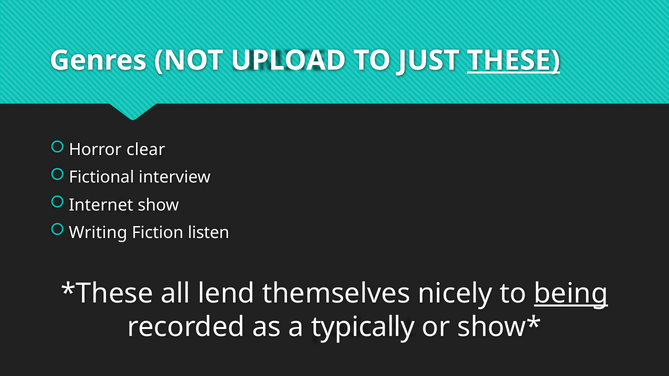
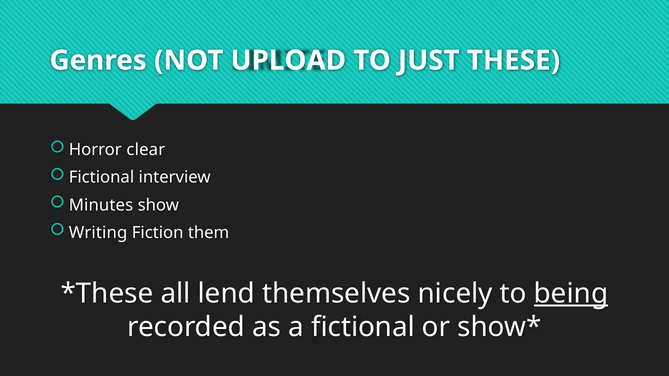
THESE underline: present -> none
Internet: Internet -> Minutes
listen: listen -> them
a typically: typically -> fictional
